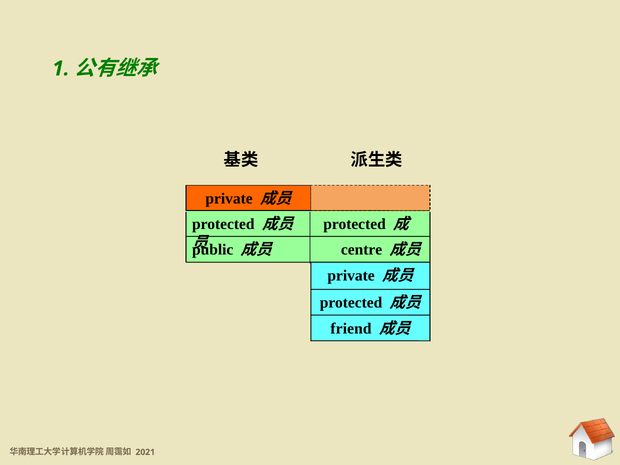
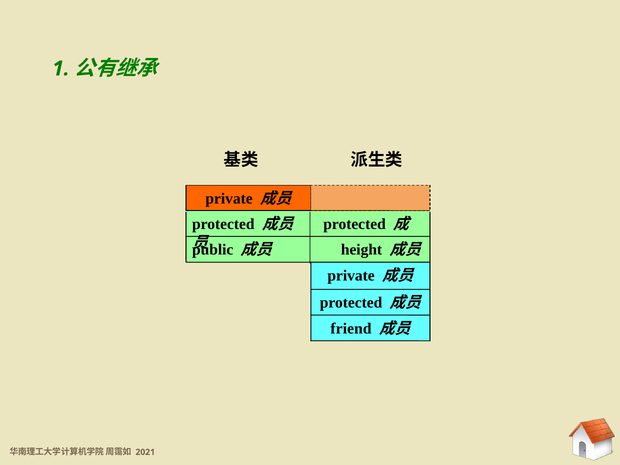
centre: centre -> height
